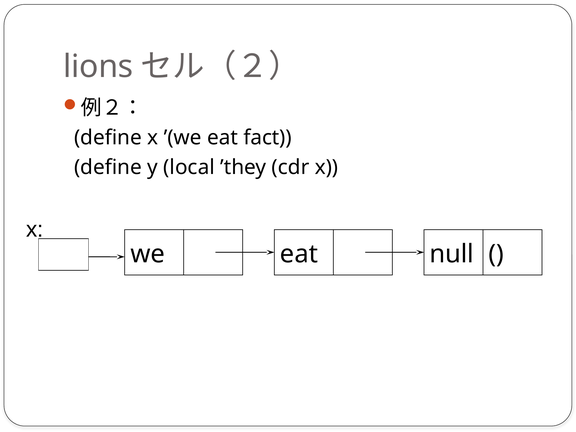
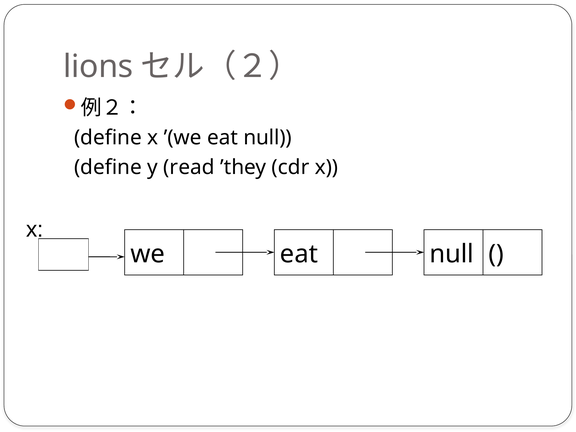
’(we eat fact: fact -> null
local: local -> read
